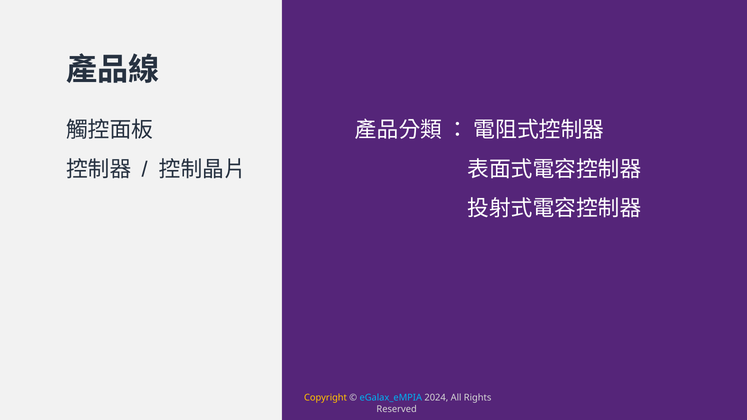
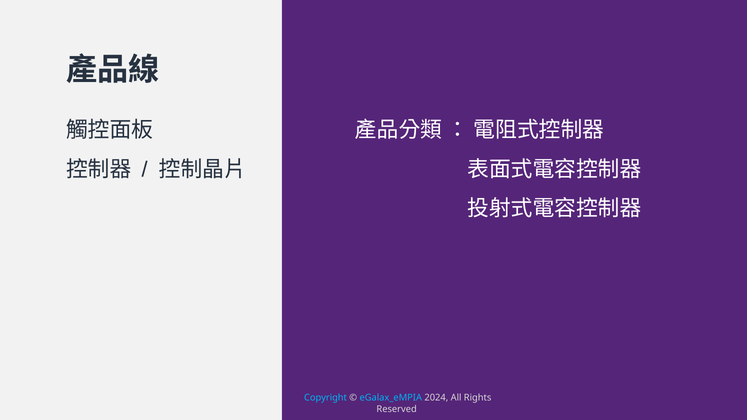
Copyright colour: yellow -> light blue
